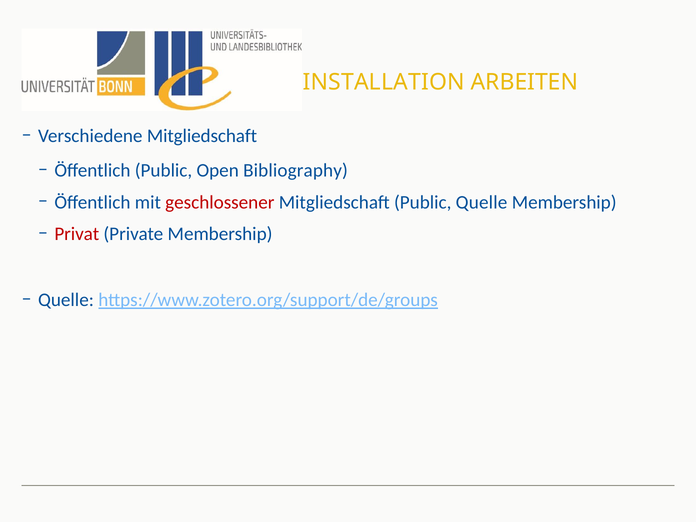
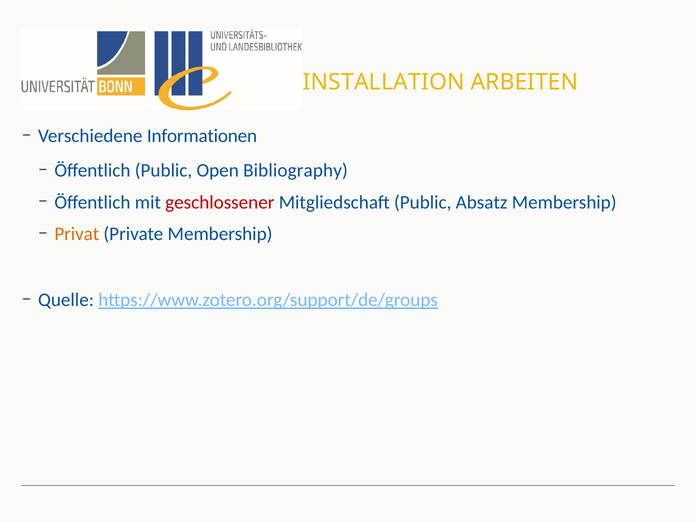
Verschiedene Mitgliedschaft: Mitgliedschaft -> Informationen
Public Quelle: Quelle -> Absatz
Privat colour: red -> orange
